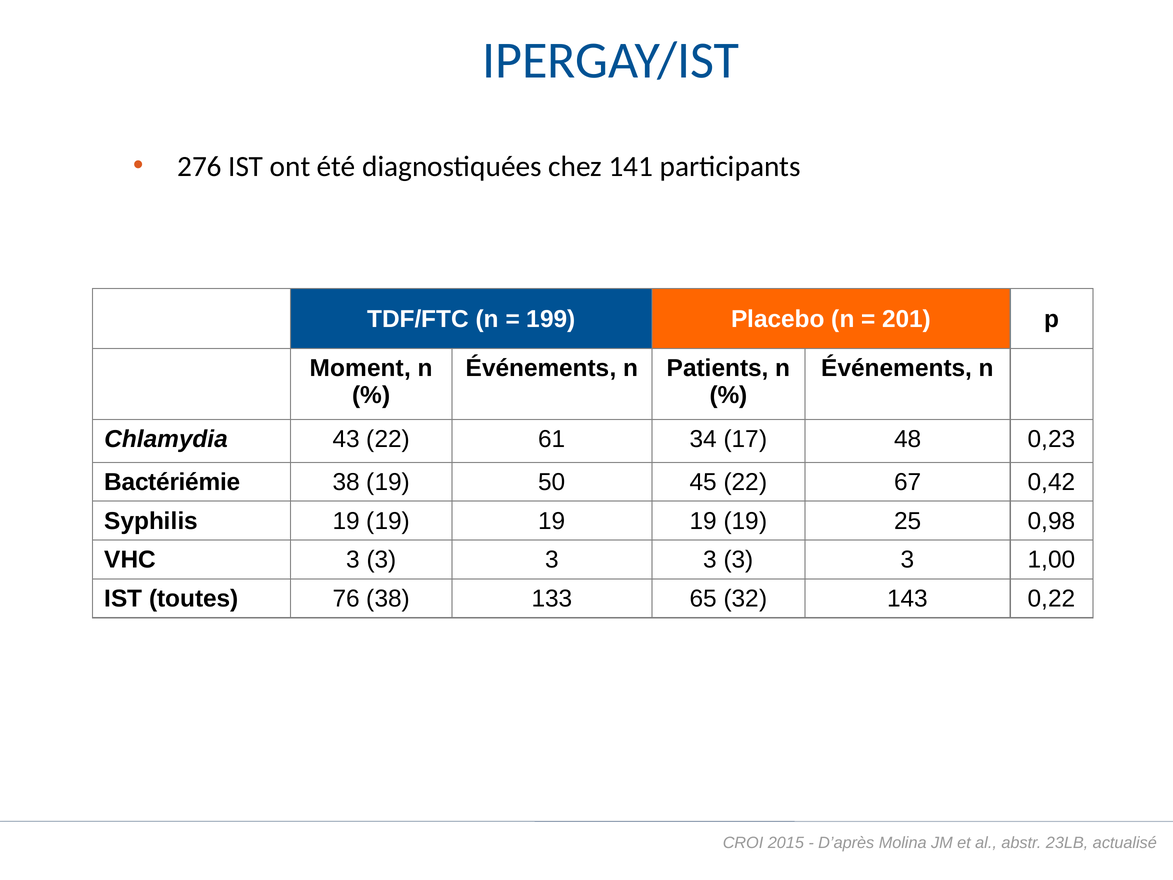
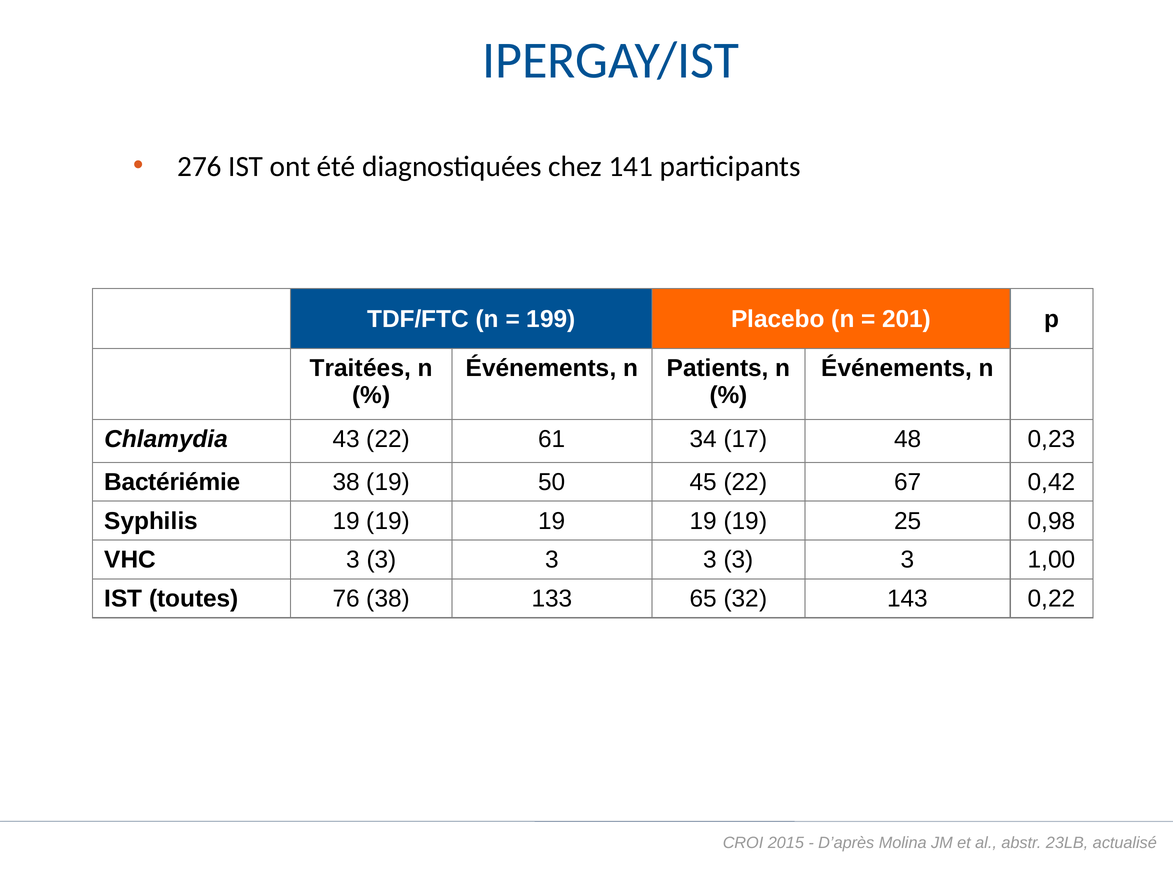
Moment: Moment -> Traitées
